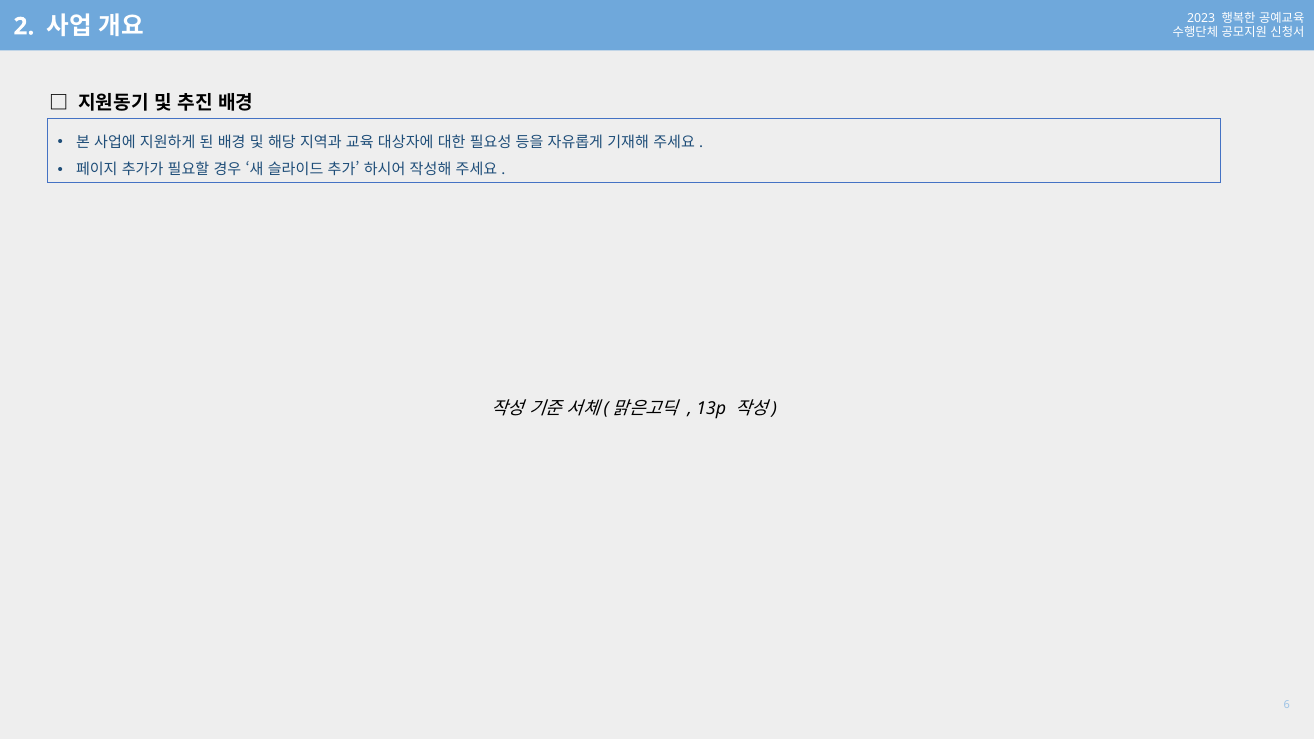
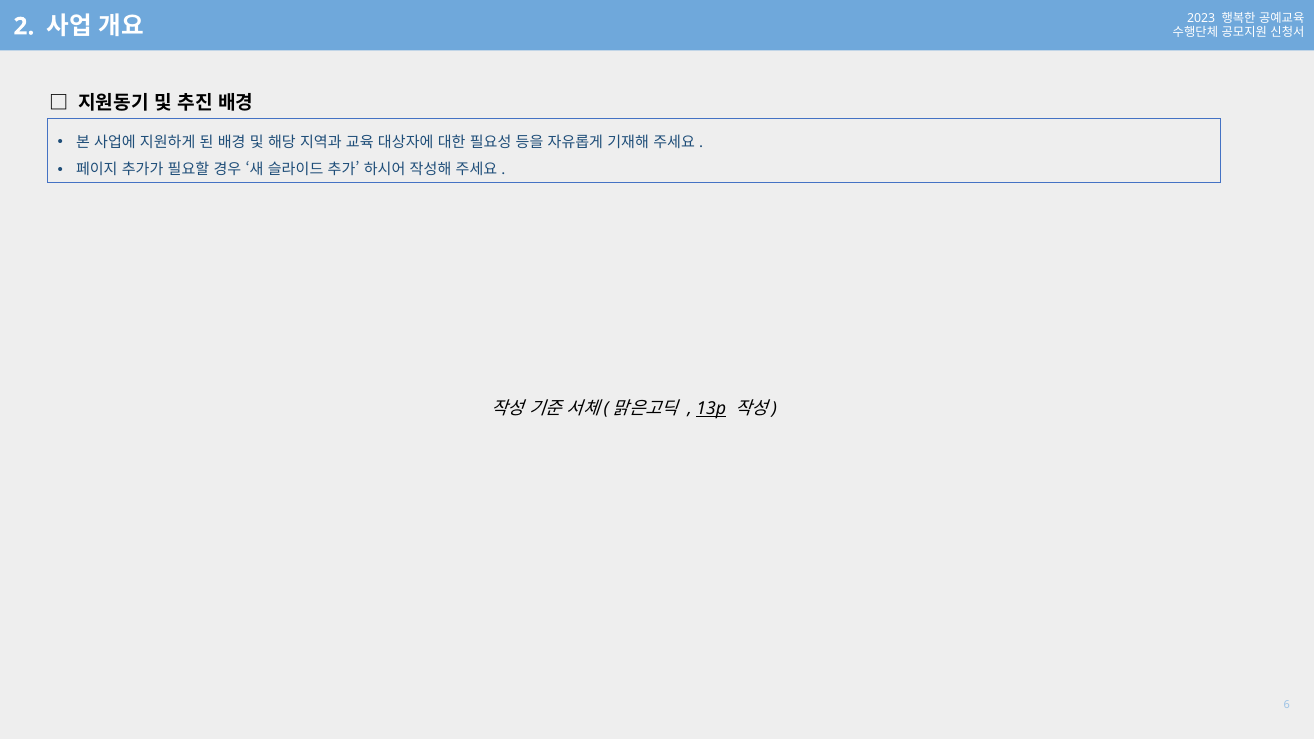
13p underline: none -> present
